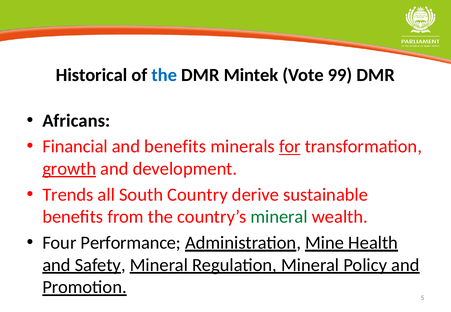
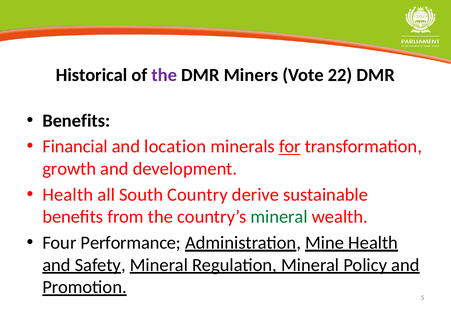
the at (164, 75) colour: blue -> purple
Mintek: Mintek -> Miners
99: 99 -> 22
Africans at (76, 121): Africans -> Benefits
and benefits: benefits -> location
growth underline: present -> none
Trends at (68, 195): Trends -> Health
